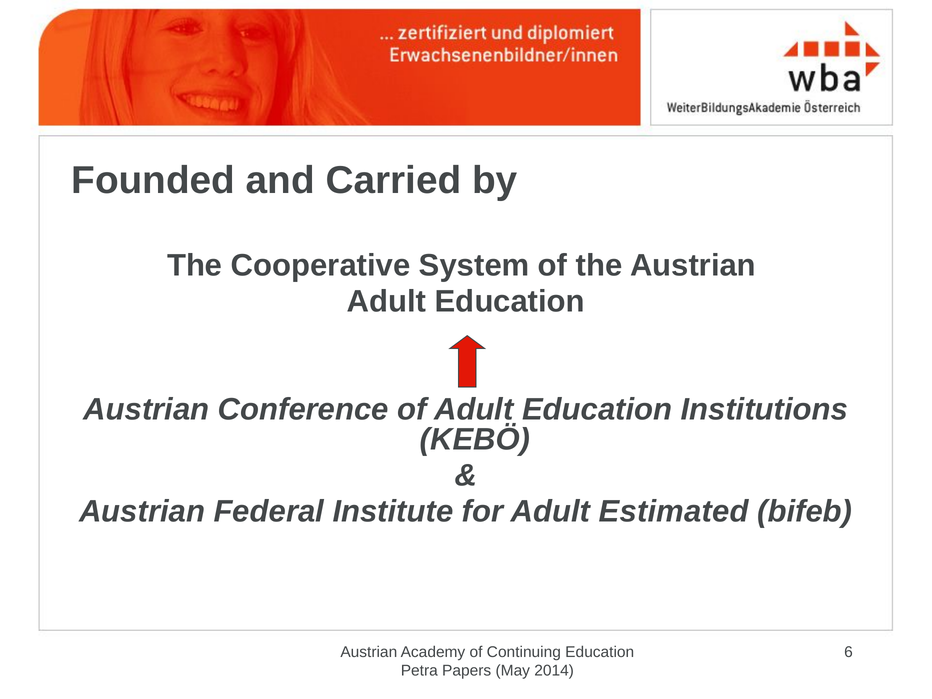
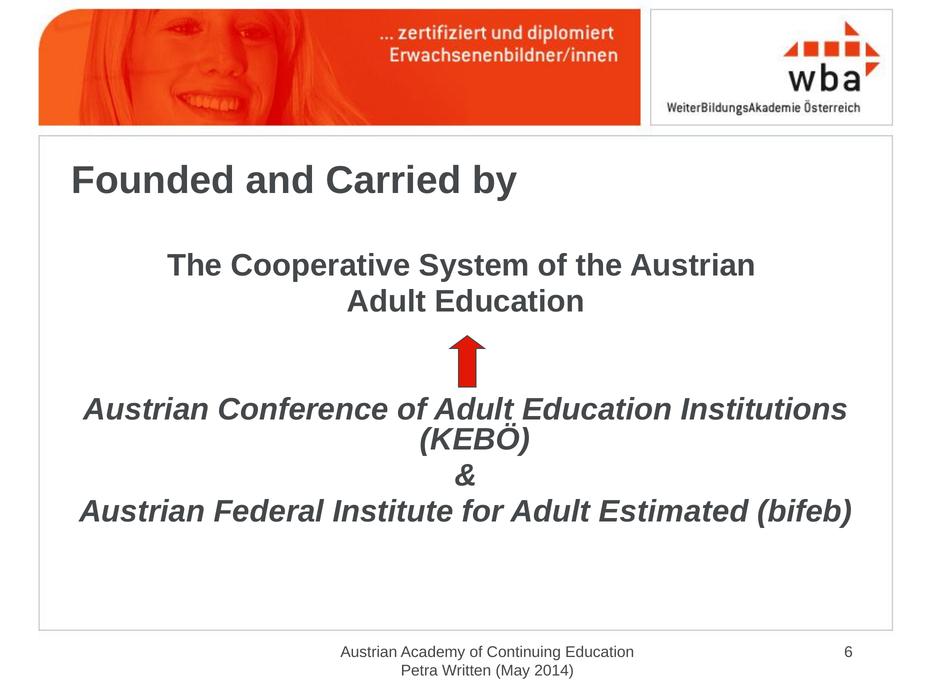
Papers: Papers -> Written
